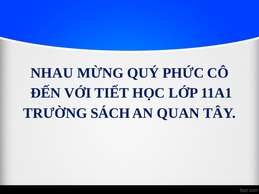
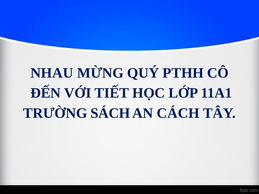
PHỨC: PHỨC -> PTHH
QUAN: QUAN -> CÁCH
